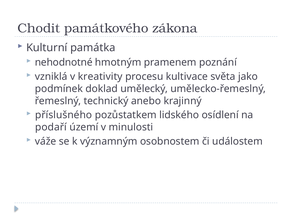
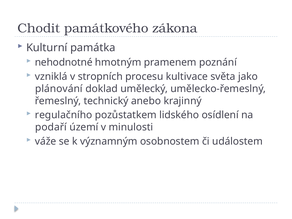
kreativity: kreativity -> stropních
podmínek: podmínek -> plánování
příslušného: příslušného -> regulačního
